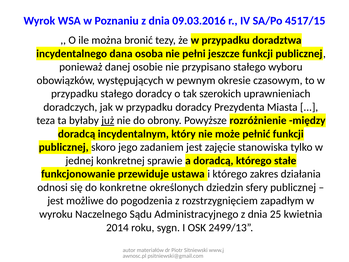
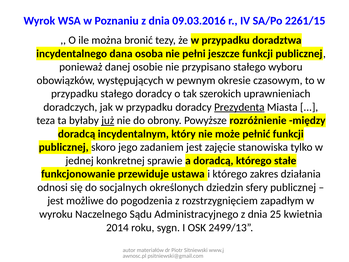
4517/15: 4517/15 -> 2261/15
Prezydenta underline: none -> present
konkretne: konkretne -> socjalnych
